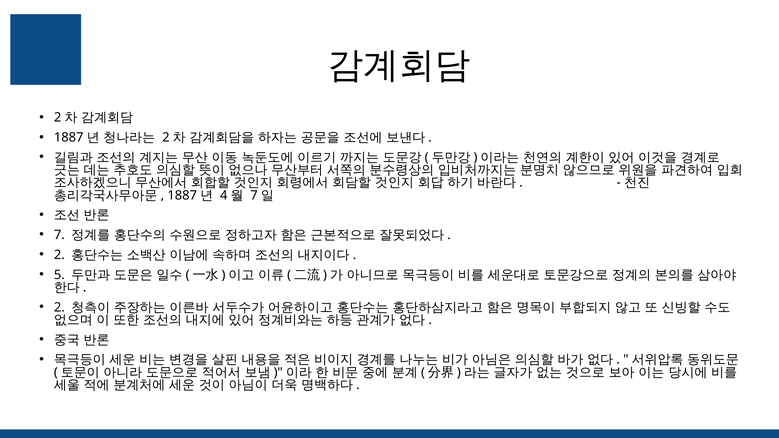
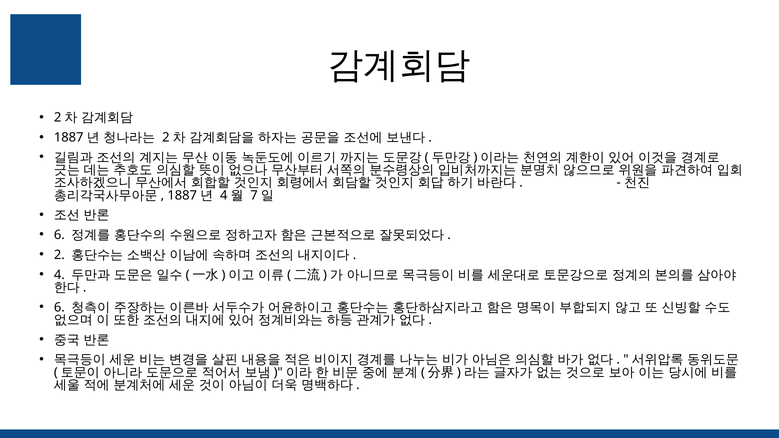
7 at (59, 235): 7 -> 6
5: 5 -> 4
2 at (59, 307): 2 -> 6
